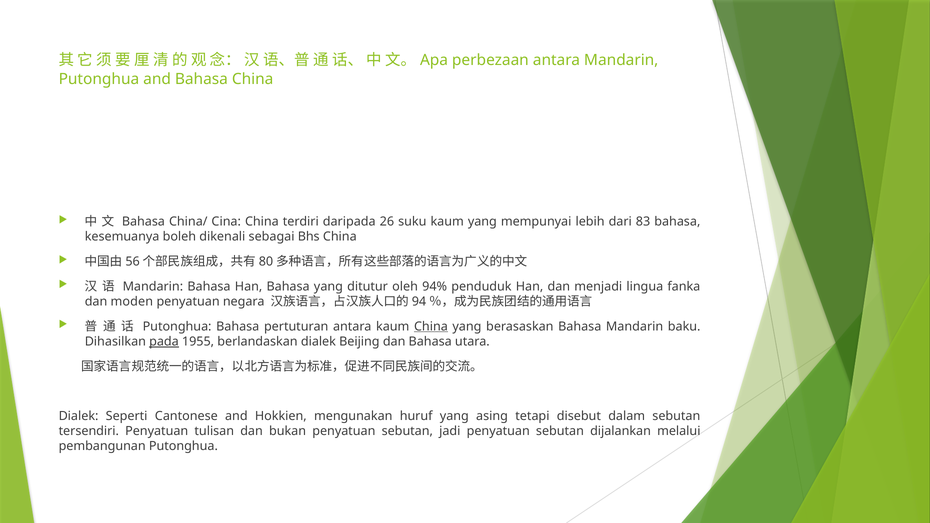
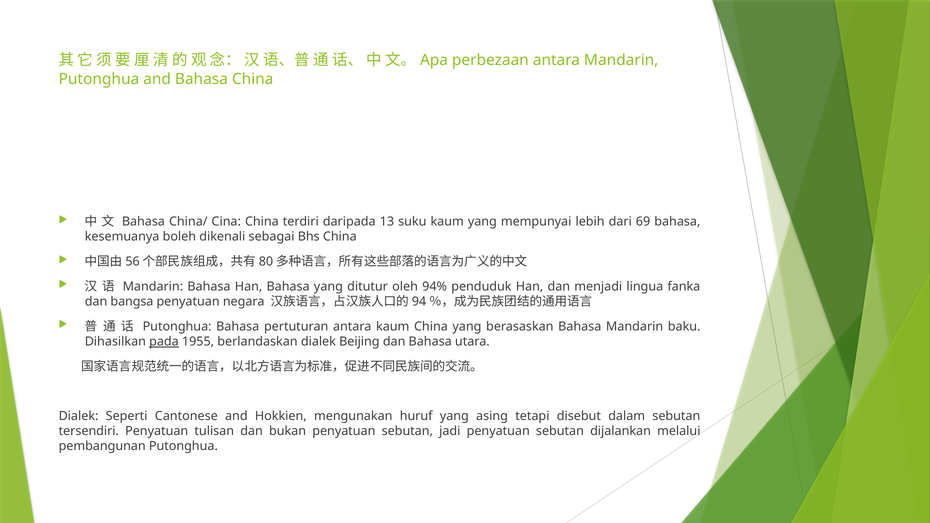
26: 26 -> 13
83: 83 -> 69
moden: moden -> bangsa
China at (431, 326) underline: present -> none
